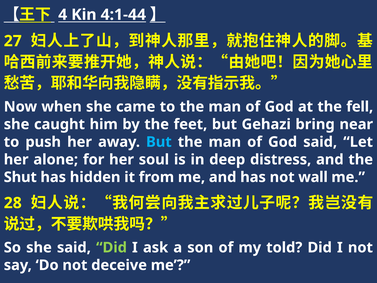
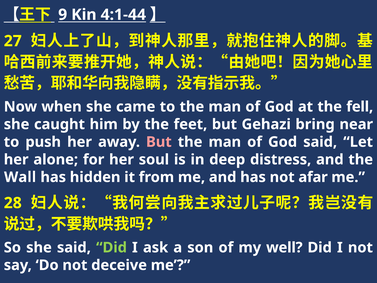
4: 4 -> 9
But at (159, 142) colour: light blue -> pink
Shut: Shut -> Wall
wall: wall -> afar
told: told -> well
